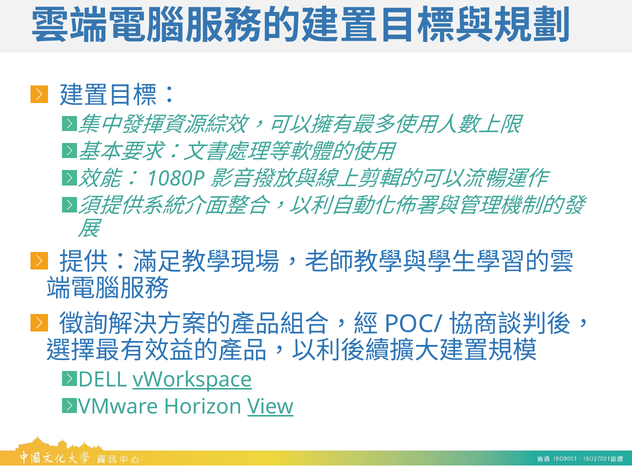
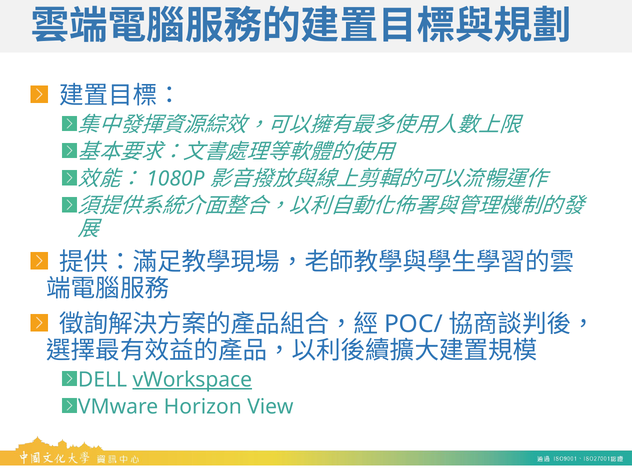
View underline: present -> none
